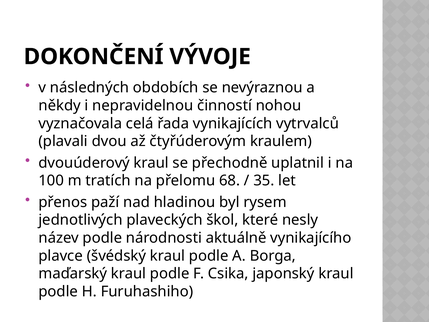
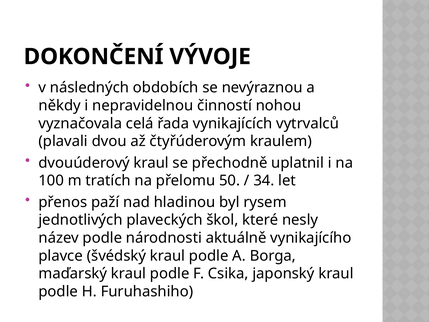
68: 68 -> 50
35: 35 -> 34
